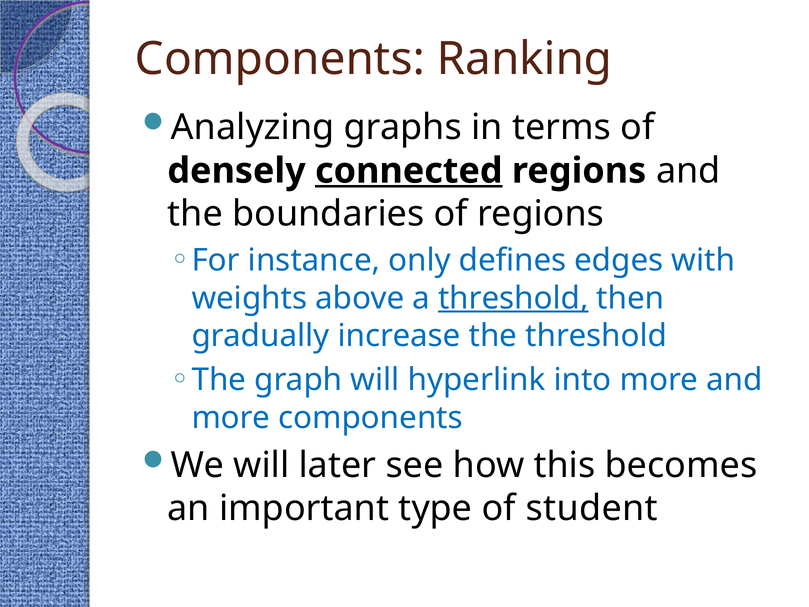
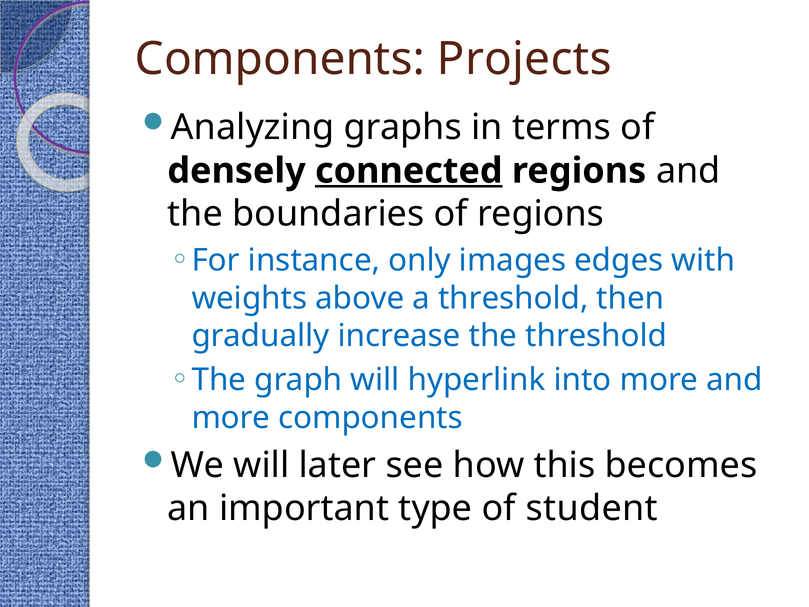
Ranking: Ranking -> Projects
defines: defines -> images
threshold at (513, 298) underline: present -> none
